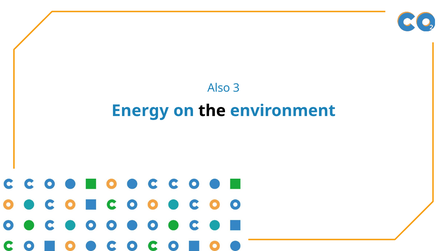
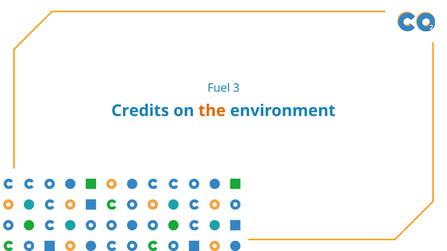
Also: Also -> Fuel
Energy: Energy -> Credits
the colour: black -> orange
